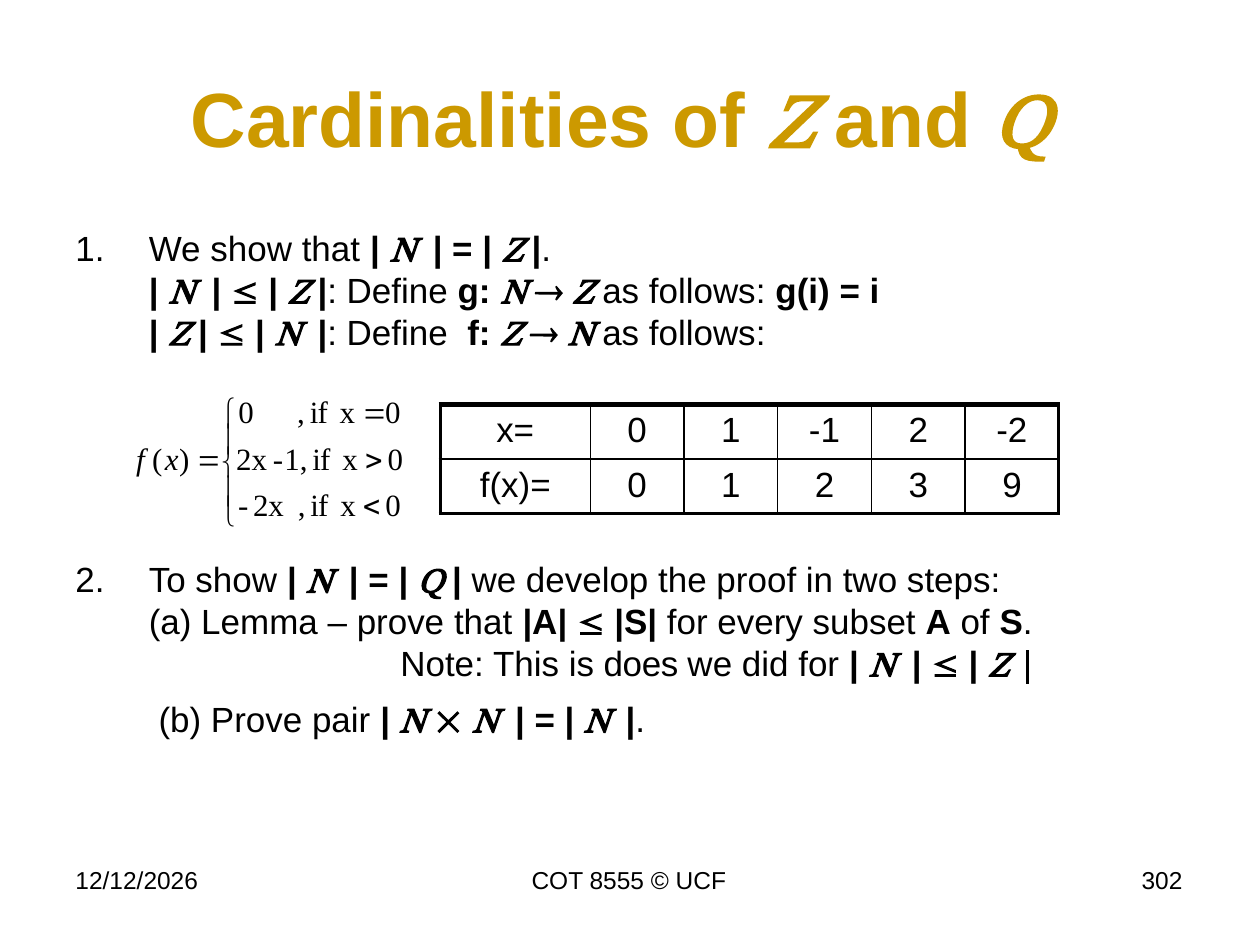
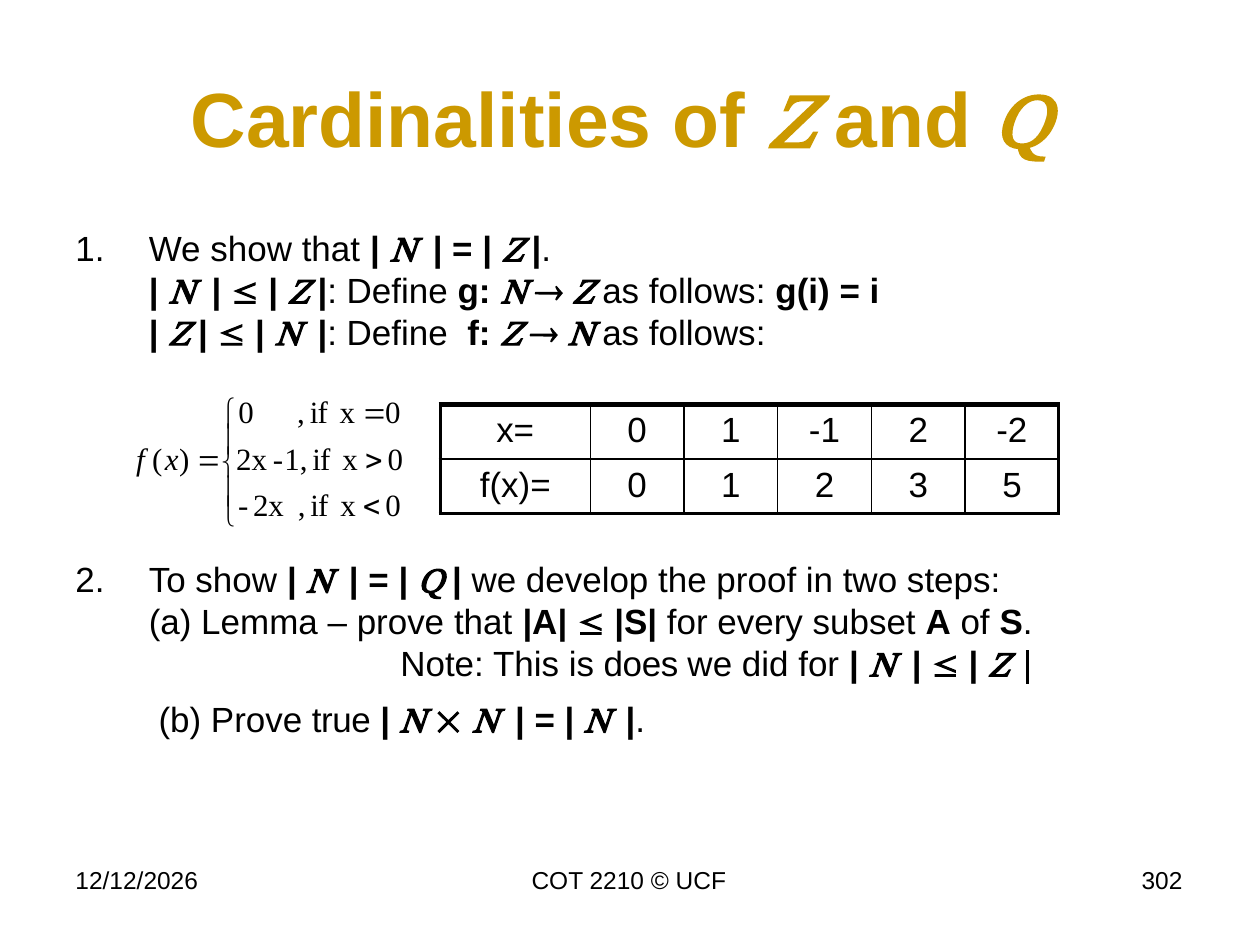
9: 9 -> 5
pair: pair -> true
8555: 8555 -> 2210
